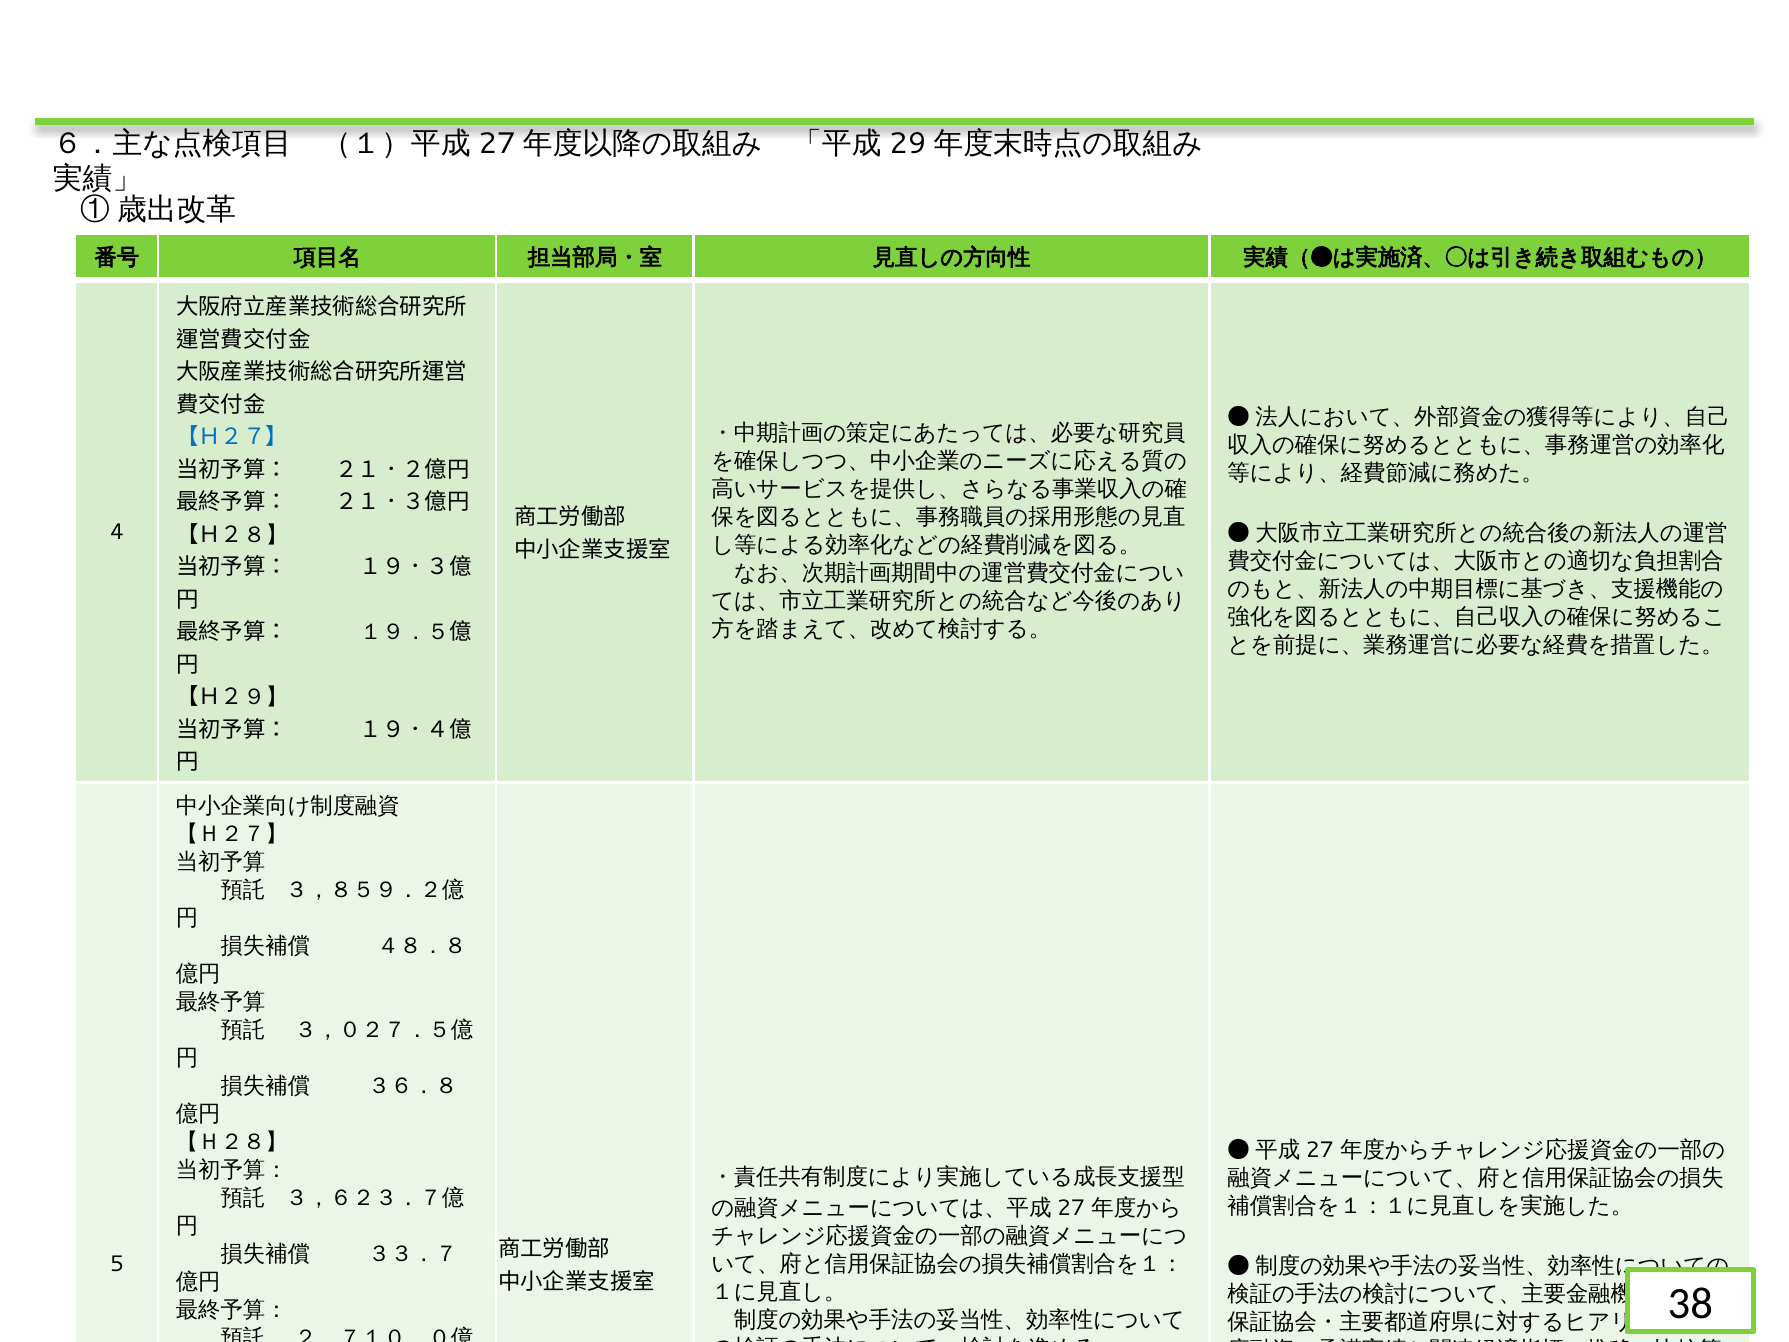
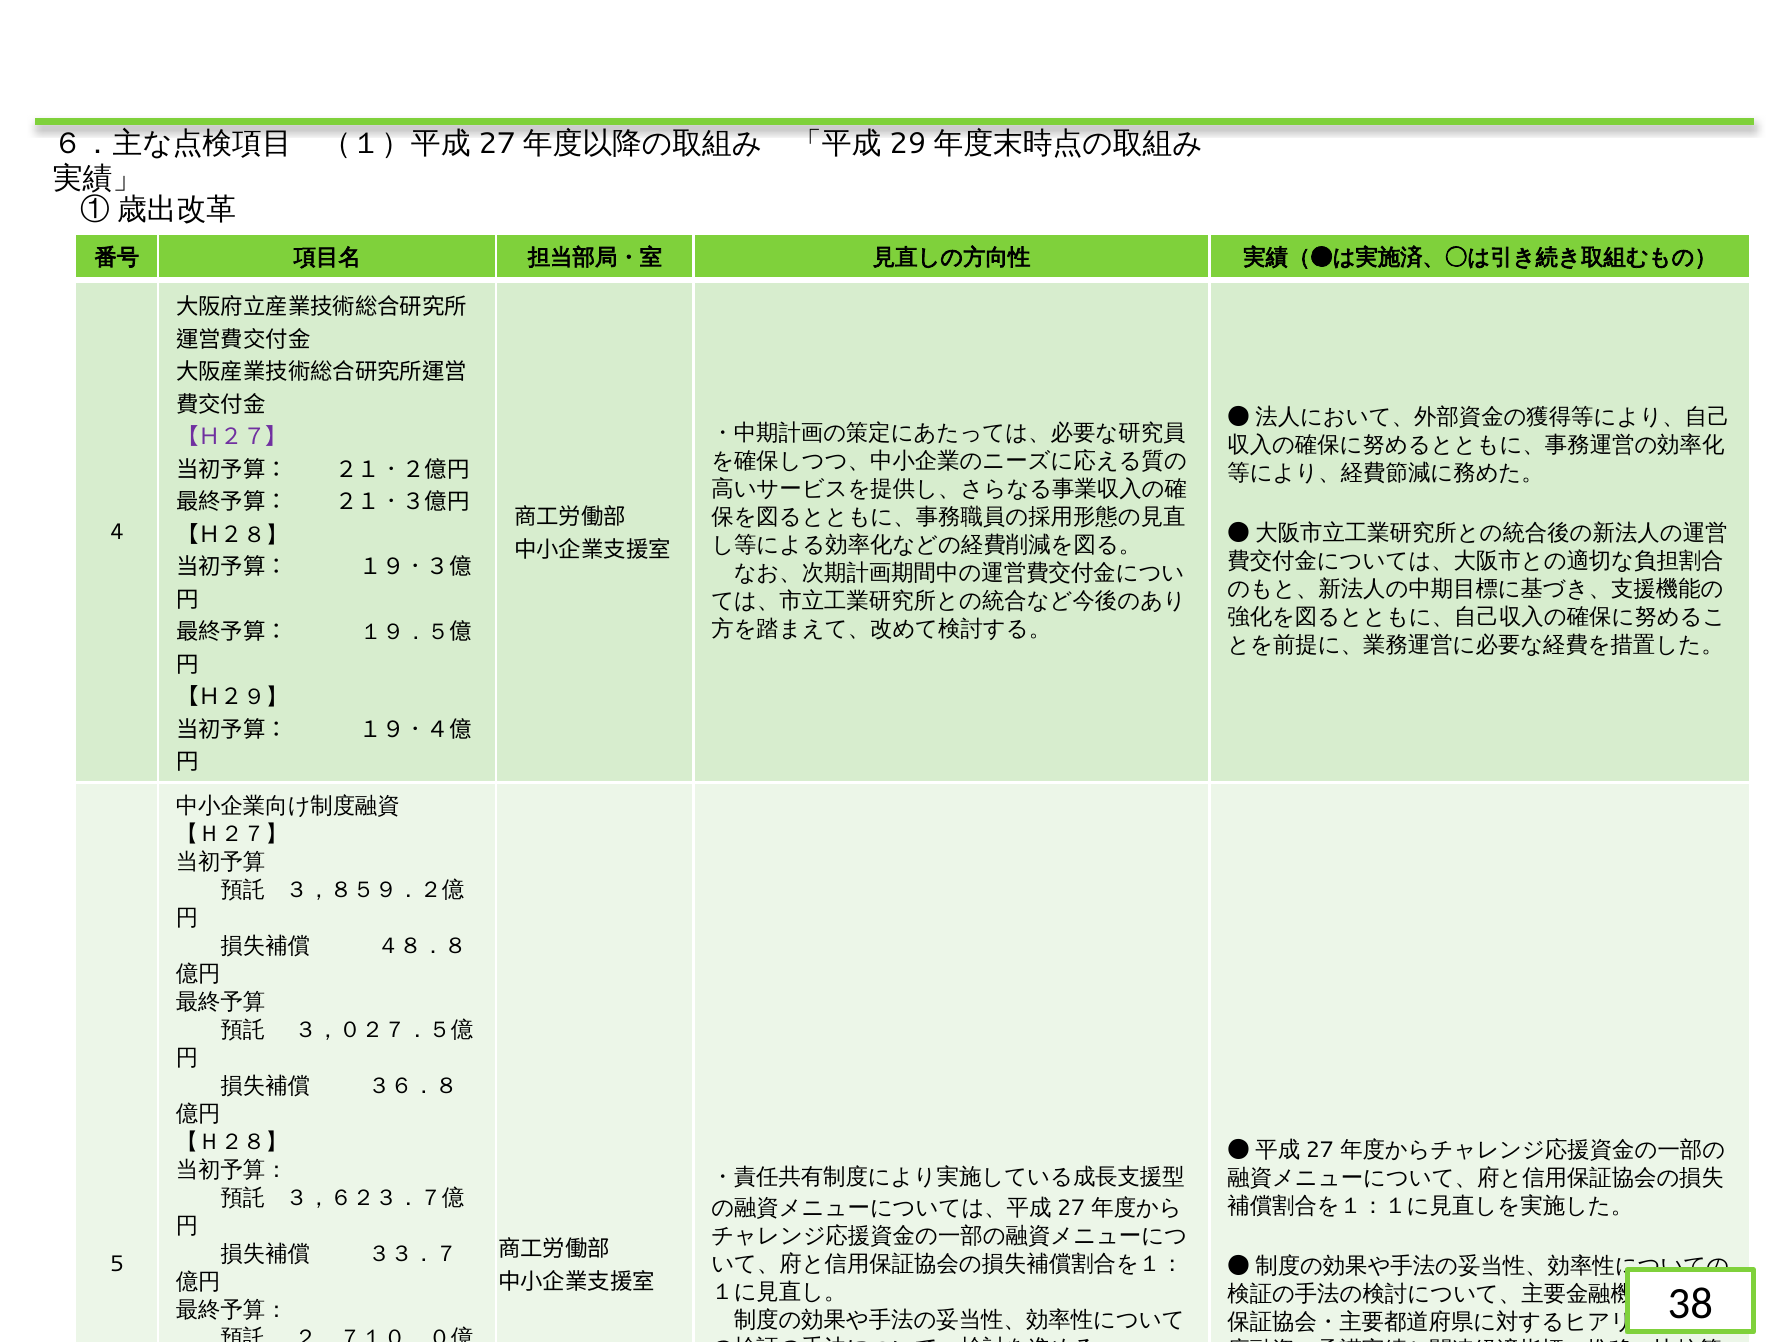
【Ｈ２７】 at (232, 437) colour: blue -> purple
